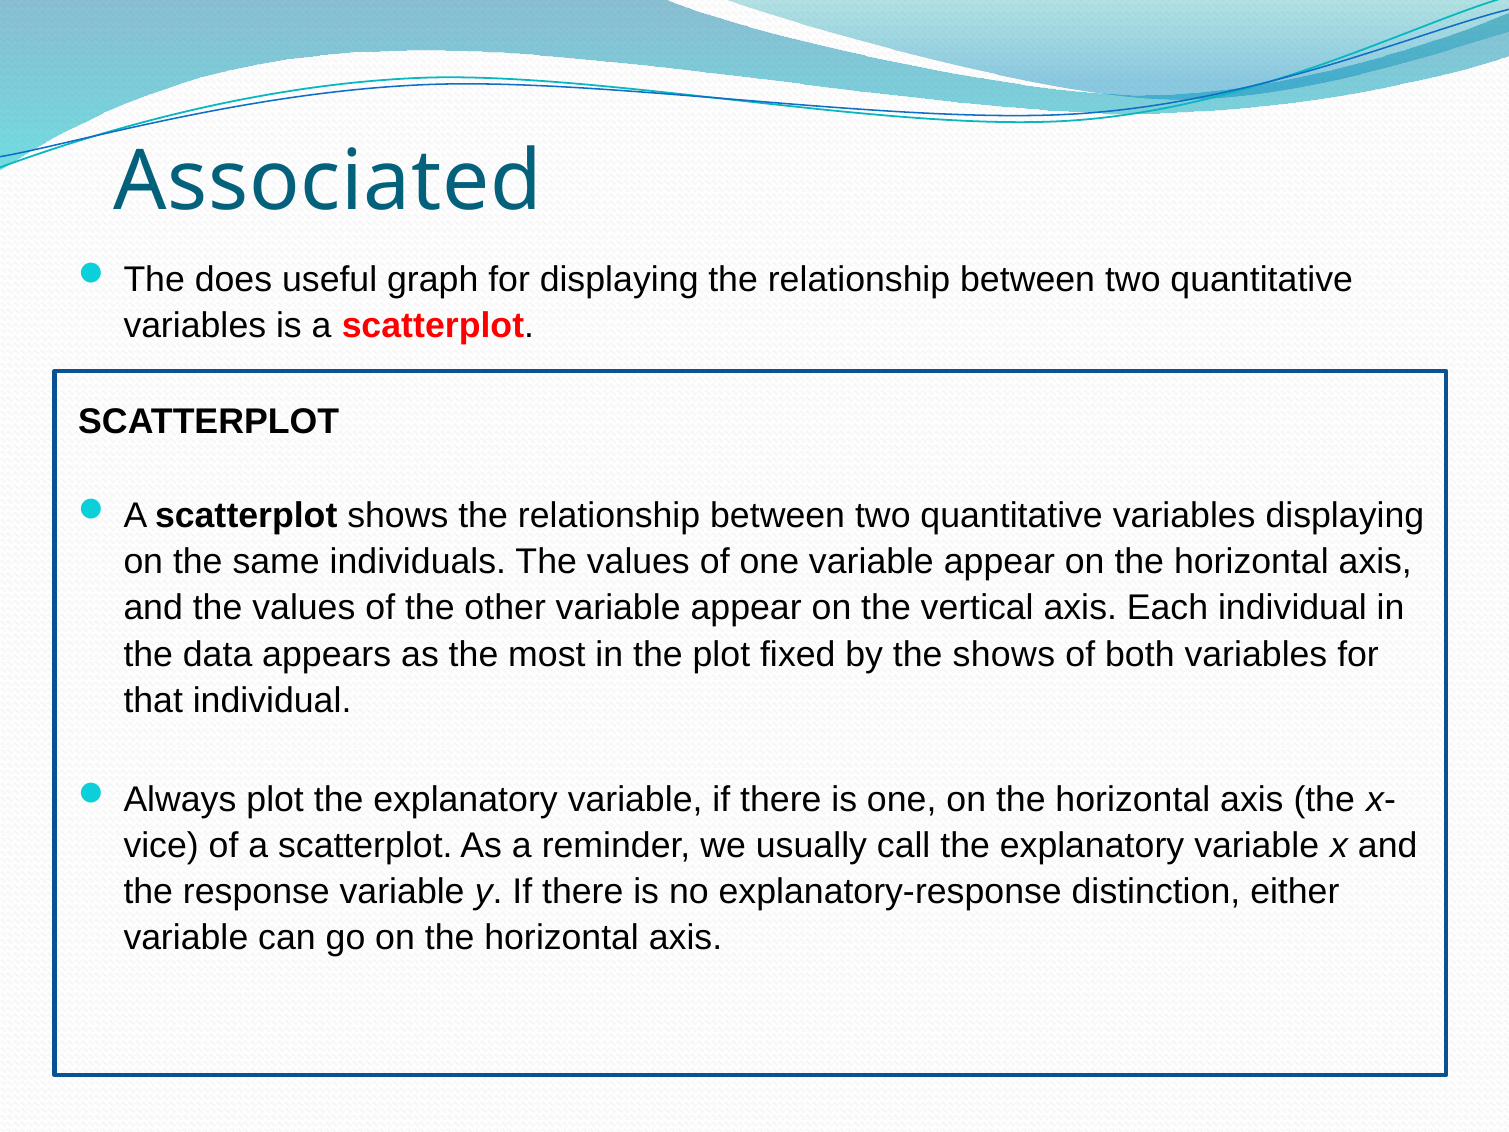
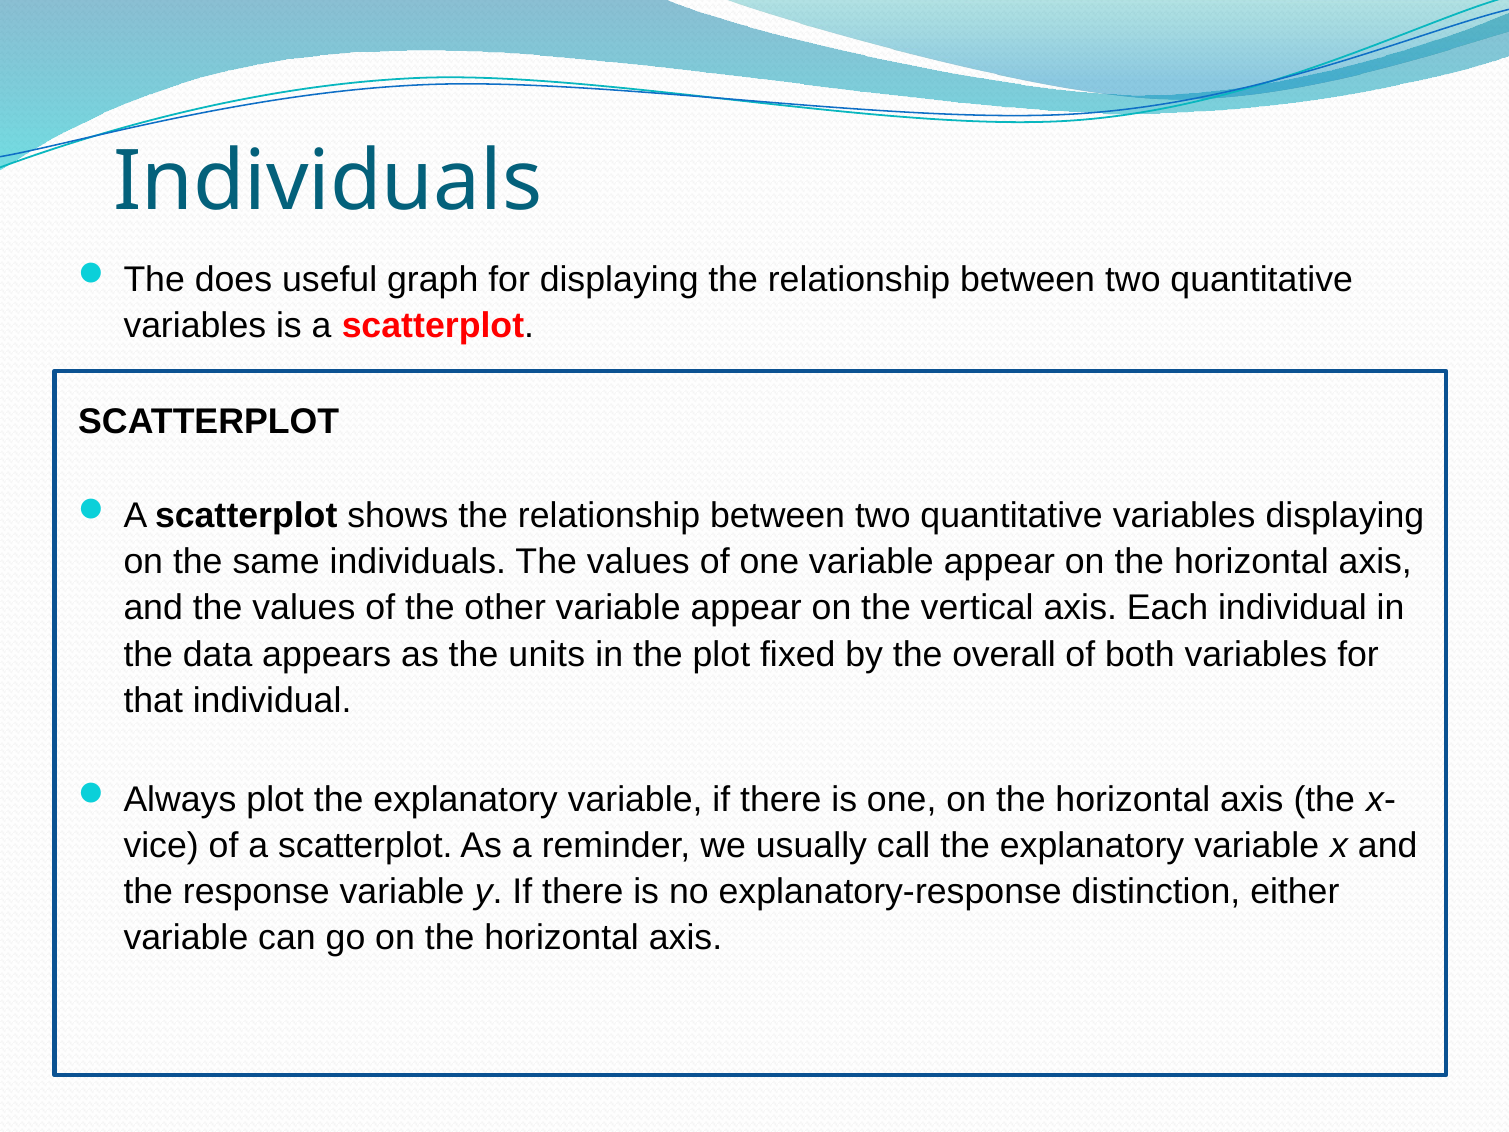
Associated at (327, 182): Associated -> Individuals
most: most -> units
the shows: shows -> overall
